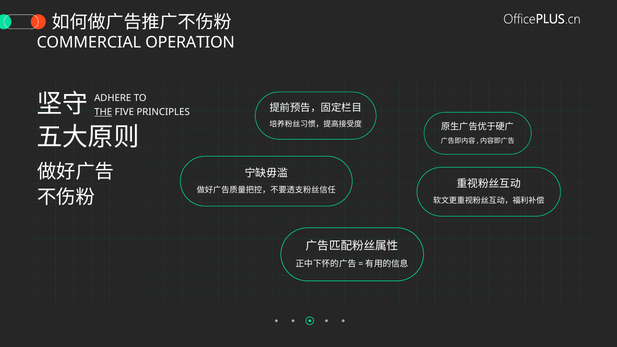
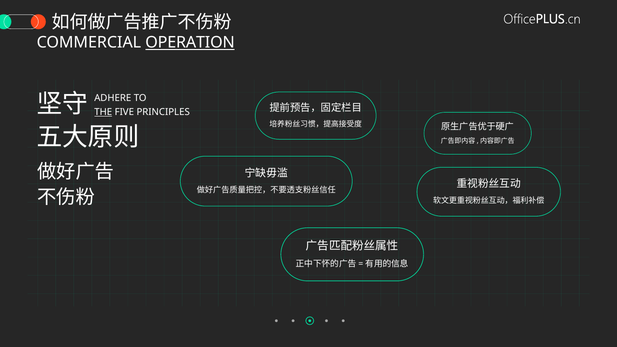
OPERATION underline: none -> present
